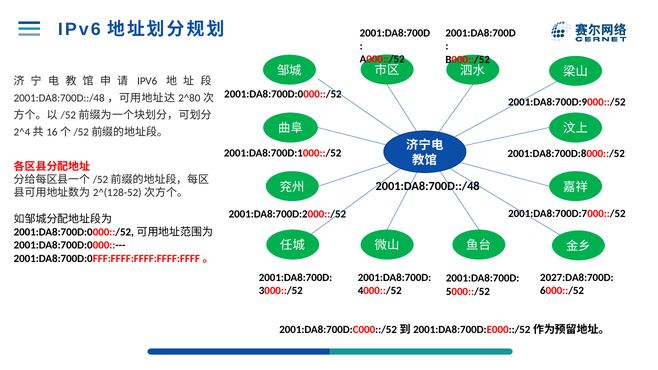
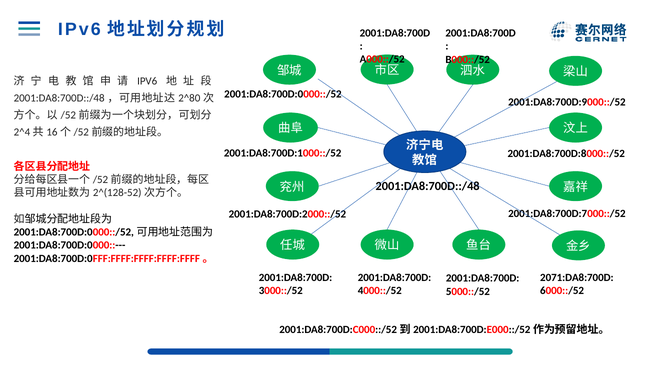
2027:DA8:700D: 2027:DA8:700D -> 2071:DA8:700D
